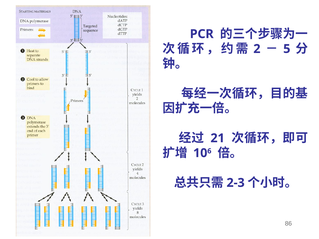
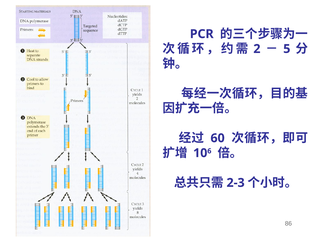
21: 21 -> 60
